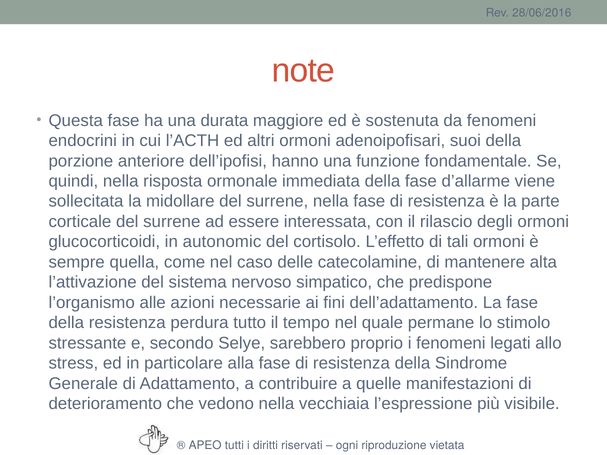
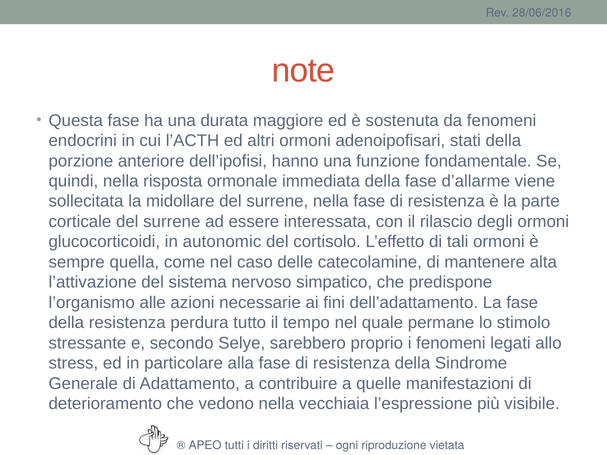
suoi: suoi -> stati
